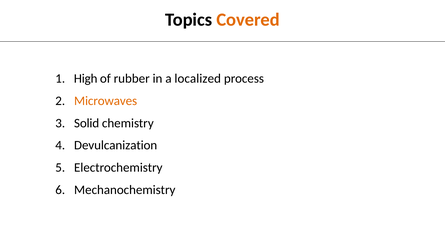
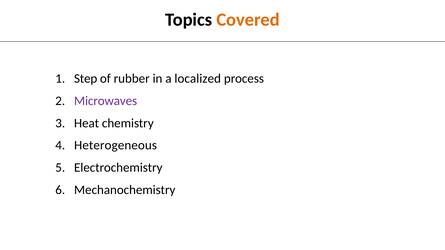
High: High -> Step
Microwaves colour: orange -> purple
Solid: Solid -> Heat
Devulcanization: Devulcanization -> Heterogeneous
